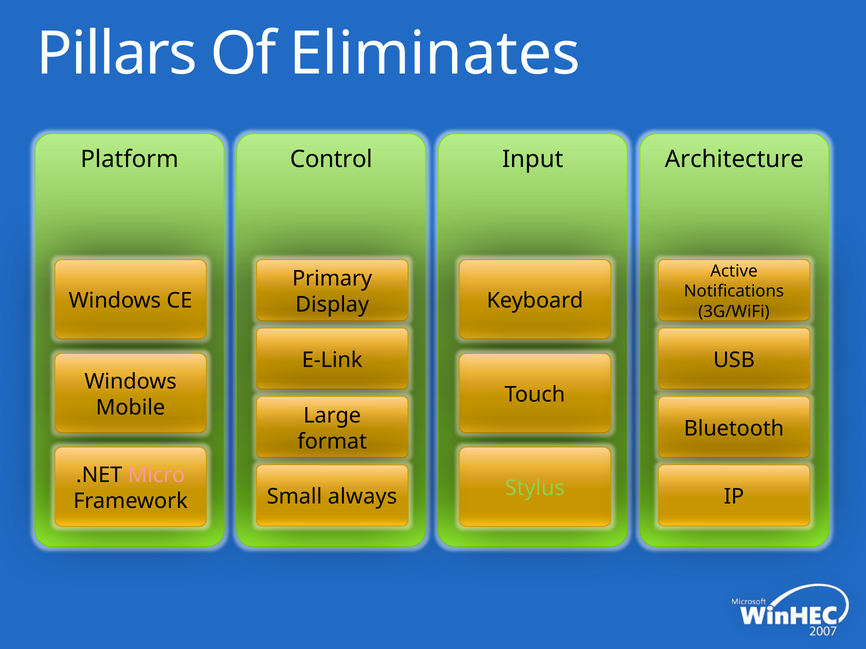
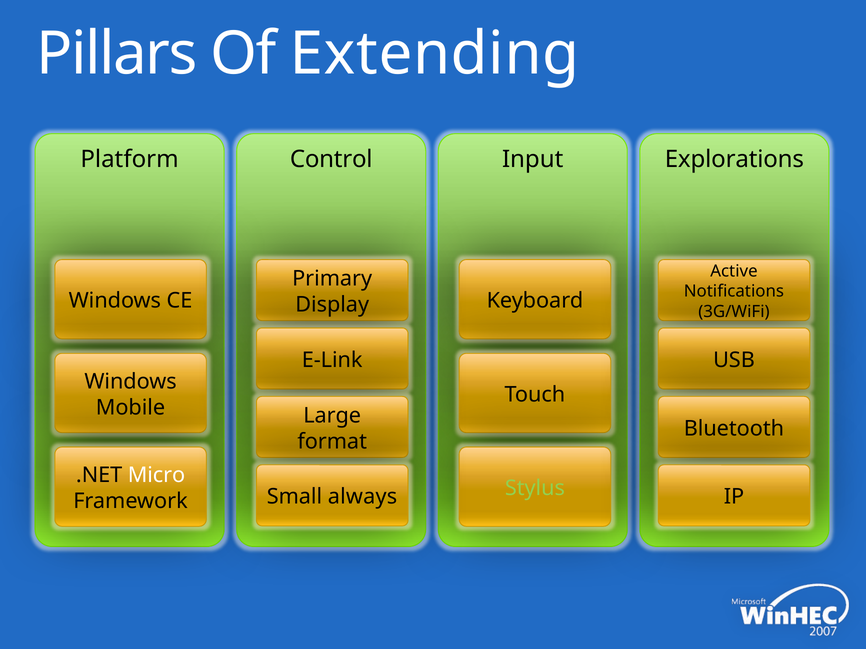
Eliminates: Eliminates -> Extending
Architecture: Architecture -> Explorations
Micro colour: pink -> white
